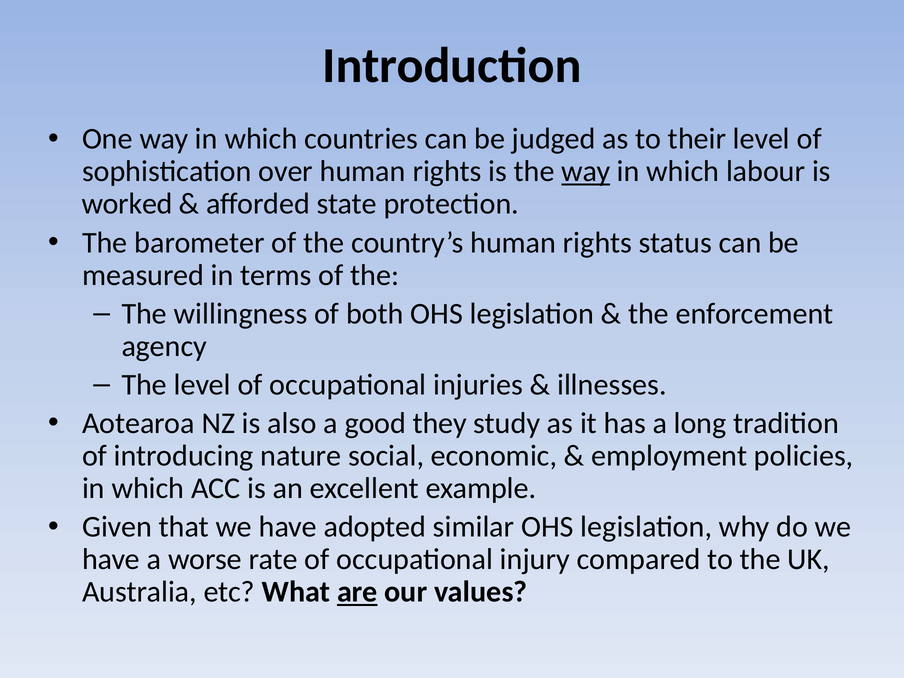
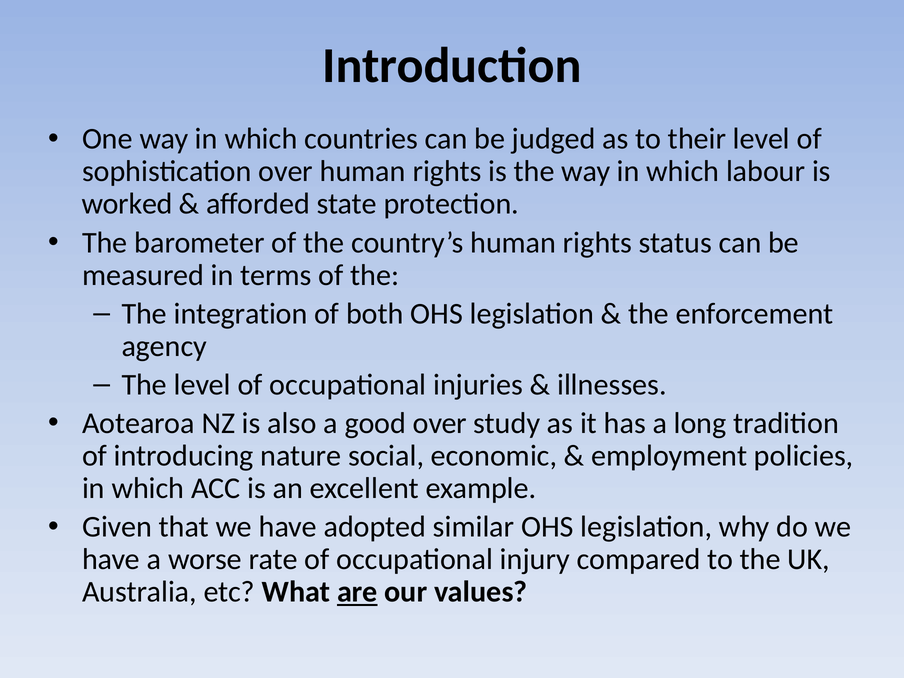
way at (586, 171) underline: present -> none
willingness: willingness -> integration
good they: they -> over
